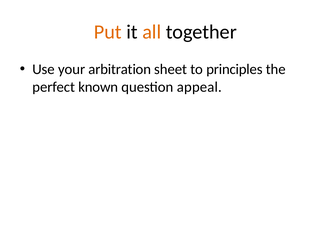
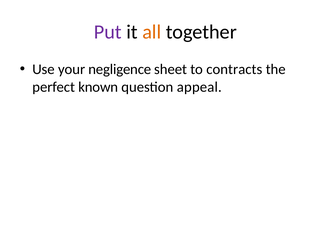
Put colour: orange -> purple
arbitration: arbitration -> negligence
principles: principles -> contracts
